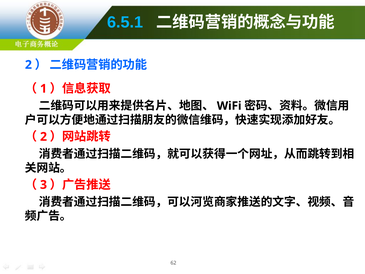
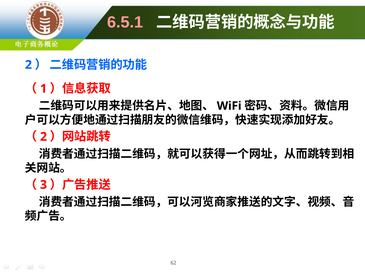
6.5.1 colour: light blue -> pink
